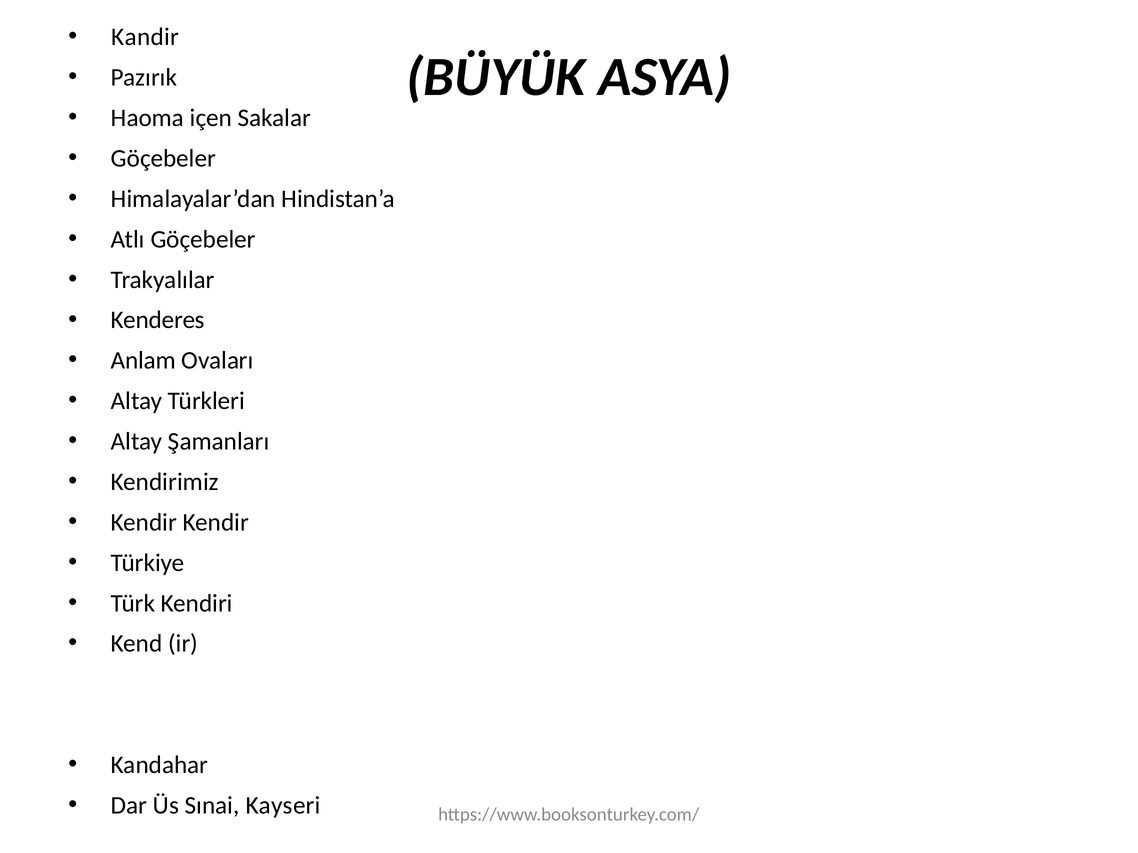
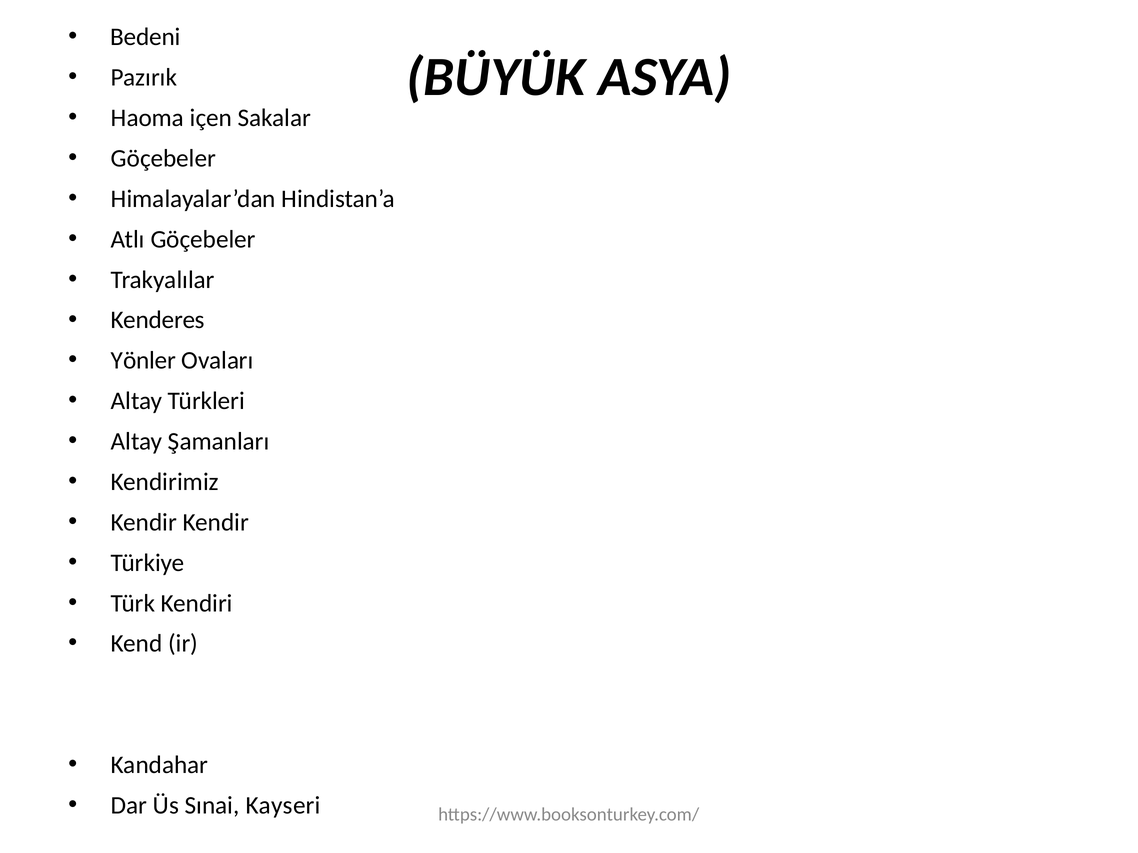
Kandir: Kandir -> Bedeni
Anlam: Anlam -> Yönler
